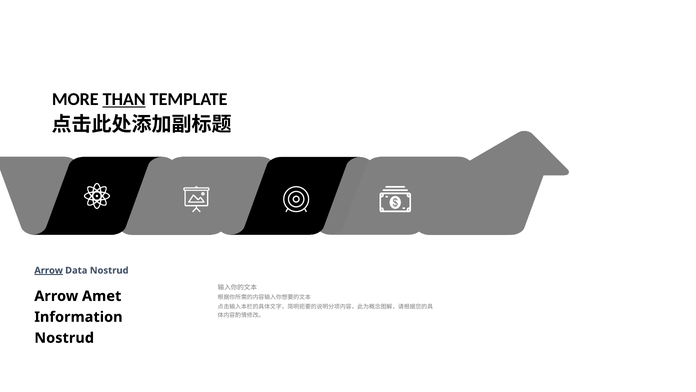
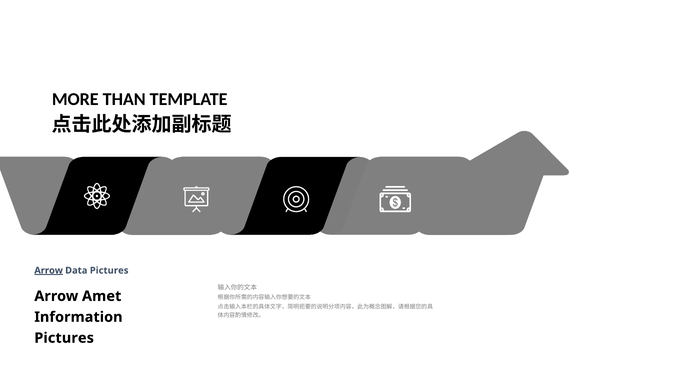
THAN underline: present -> none
Data Nostrud: Nostrud -> Pictures
Nostrud at (64, 338): Nostrud -> Pictures
